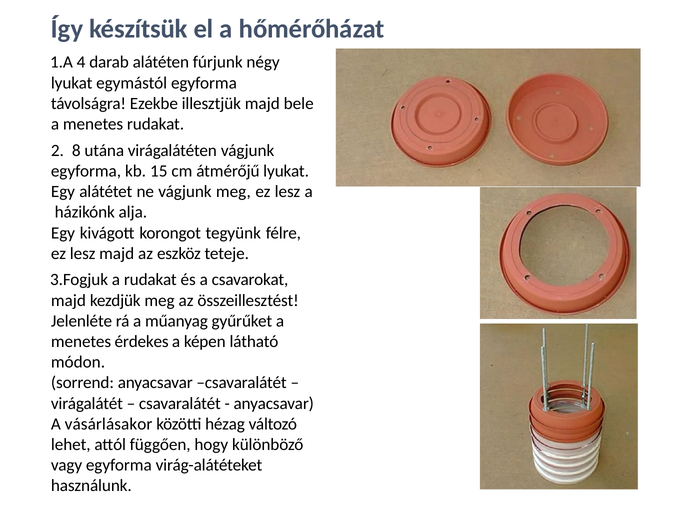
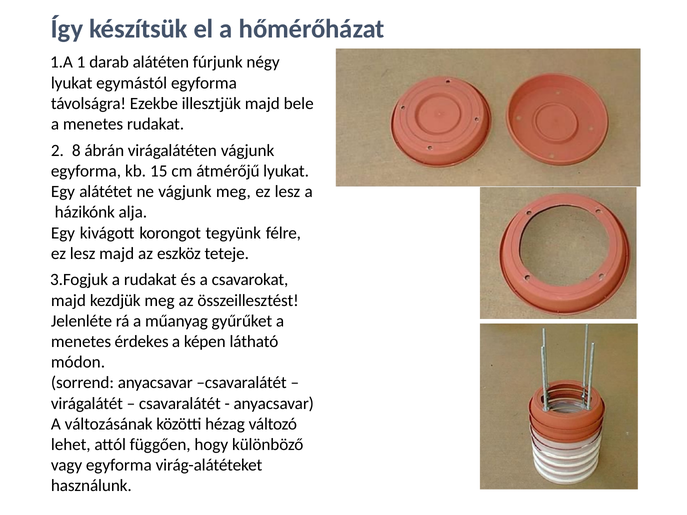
4: 4 -> 1
utána: utána -> ábrán
vásárlásakor: vásárlásakor -> változásának
